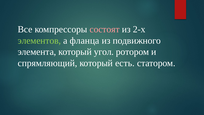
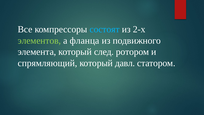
состоят colour: pink -> light blue
угол: угол -> след
есть: есть -> давл
